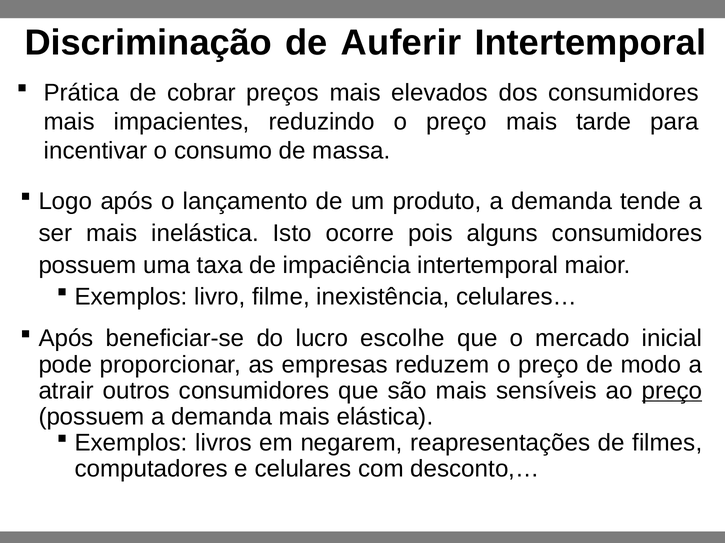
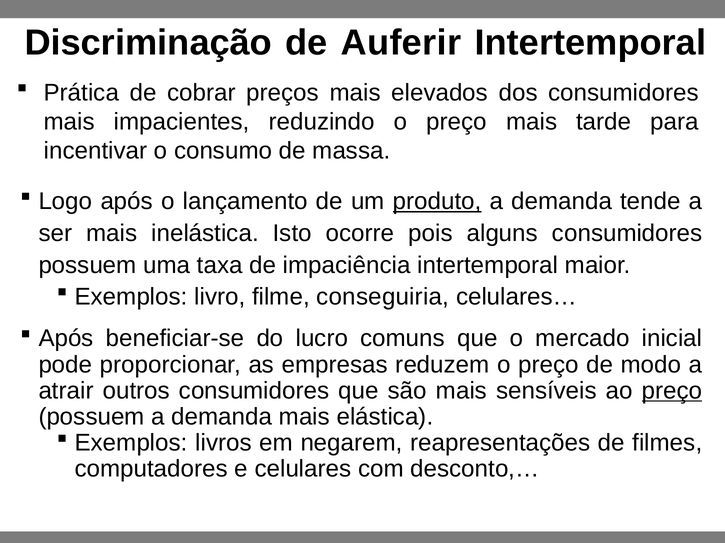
produto underline: none -> present
inexistência: inexistência -> conseguiria
escolhe: escolhe -> comuns
